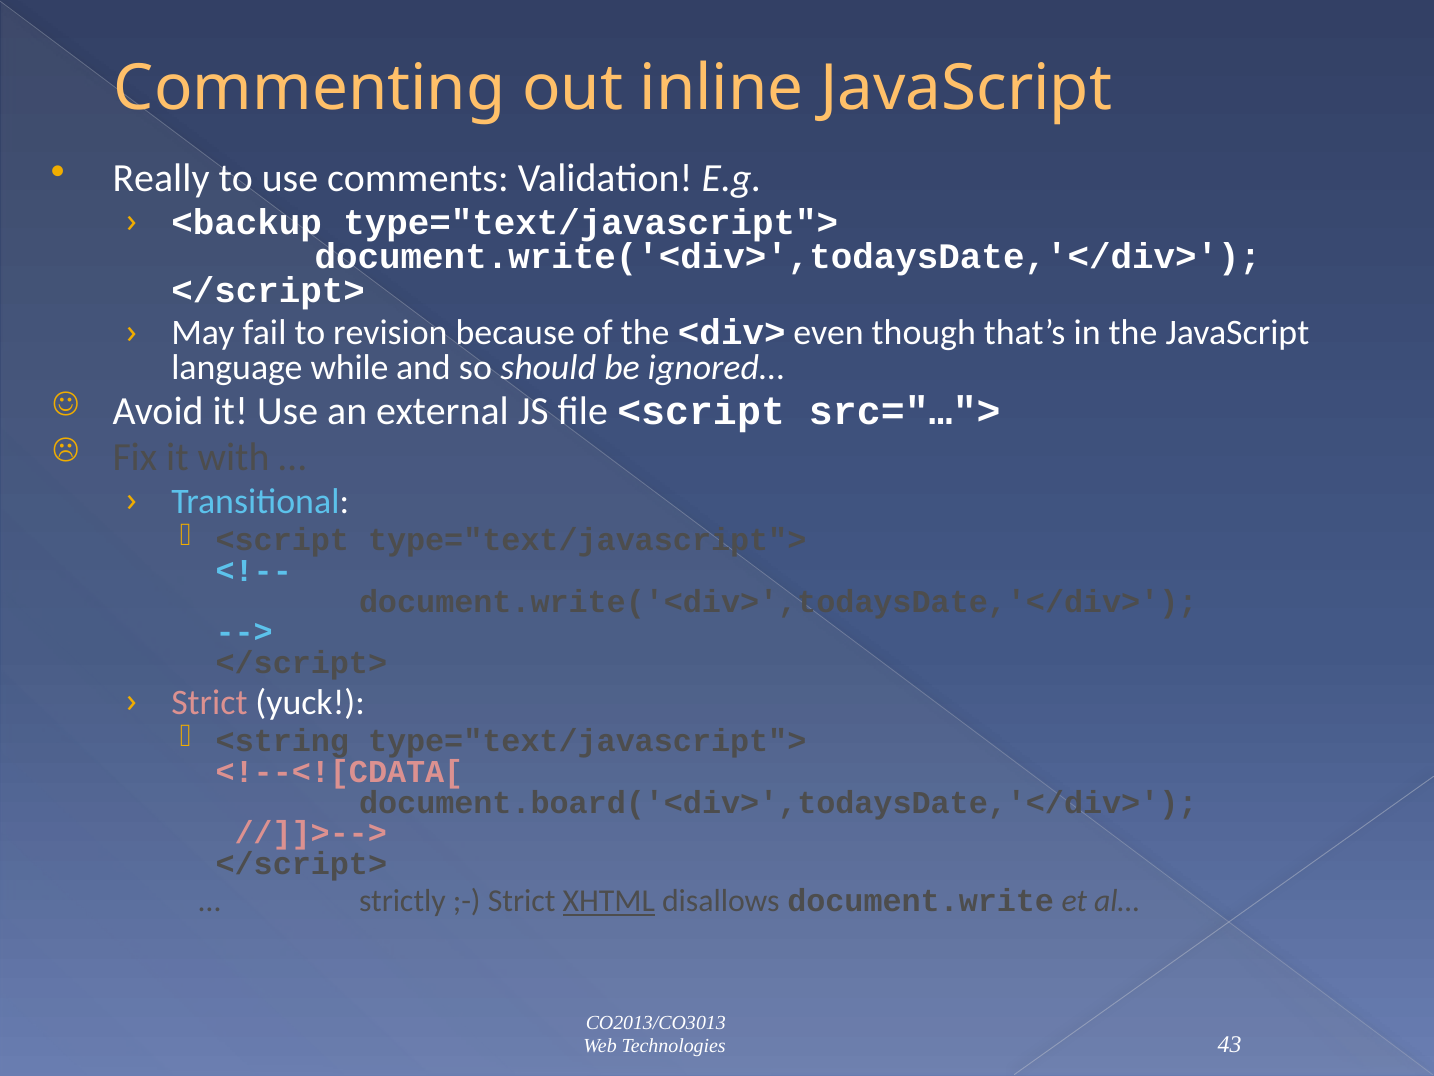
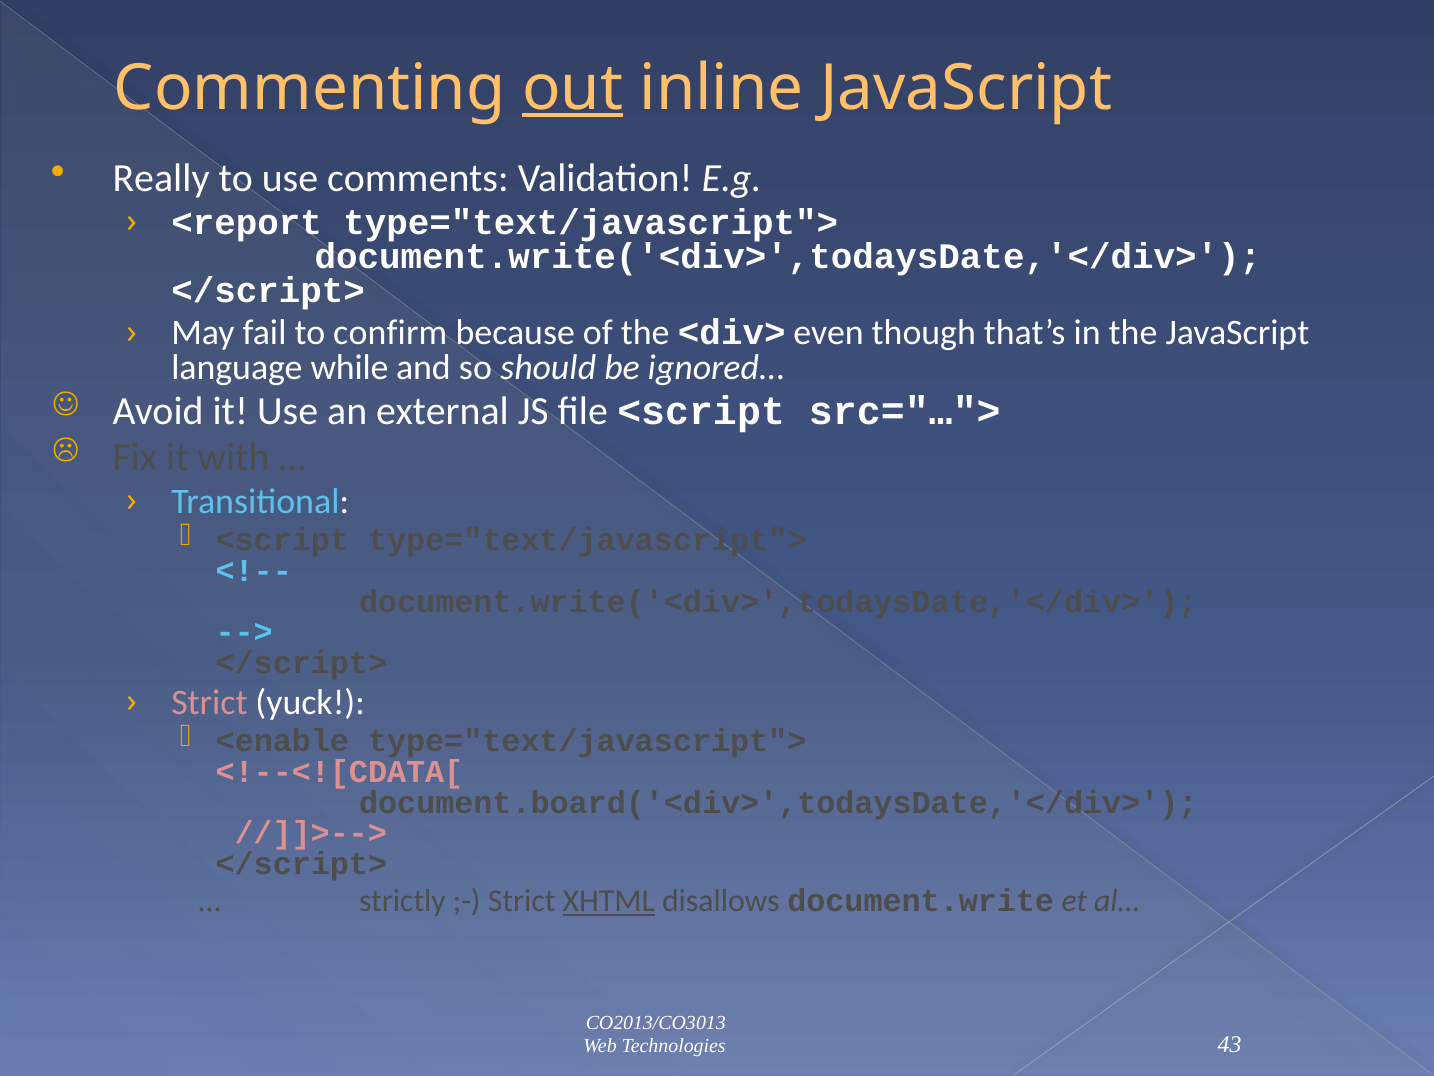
out underline: none -> present
<backup: <backup -> <report
revision: revision -> confirm
<string: <string -> <enable
